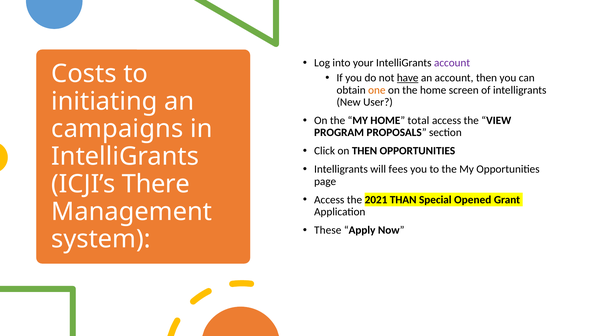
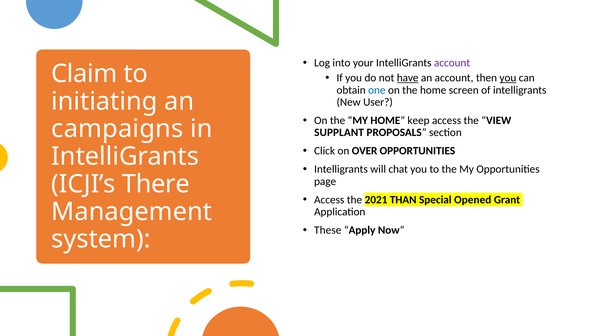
Costs: Costs -> Claim
you at (508, 78) underline: none -> present
one colour: orange -> blue
total: total -> keep
PROGRAM: PROGRAM -> SUPPLANT
on THEN: THEN -> OVER
fees: fees -> chat
